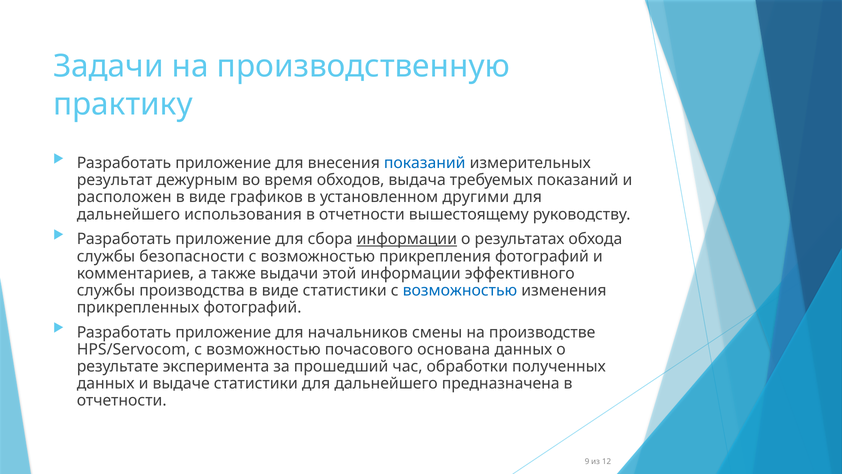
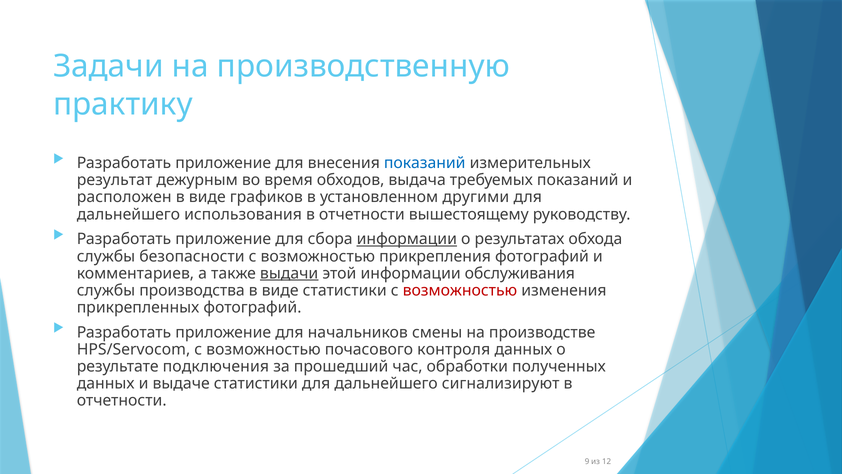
выдачи underline: none -> present
эффективного: эффективного -> обслуживания
возможностью at (460, 290) colour: blue -> red
основана: основана -> контроля
эксперимента: эксперимента -> подключения
предназначена: предназначена -> сигнализируют
